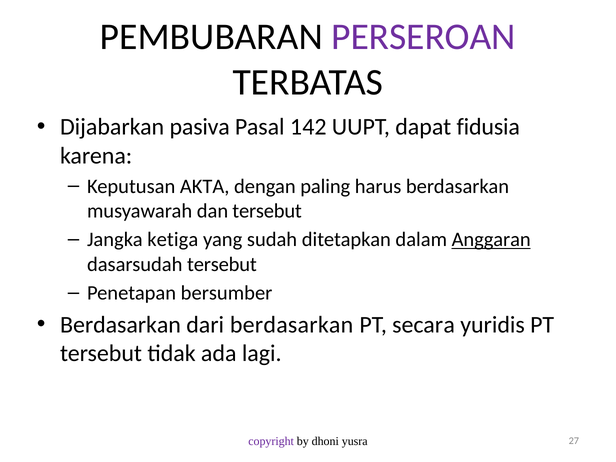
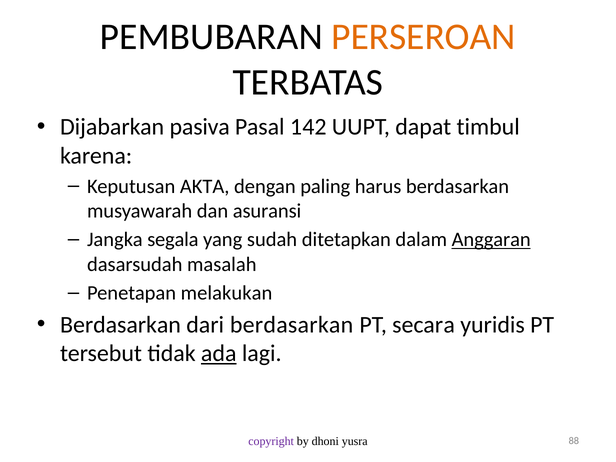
PERSEROAN colour: purple -> orange
fidusia: fidusia -> timbul
dan tersebut: tersebut -> asuransi
ketiga: ketiga -> segala
dasarsudah tersebut: tersebut -> masalah
bersumber: bersumber -> melakukan
ada underline: none -> present
27: 27 -> 88
